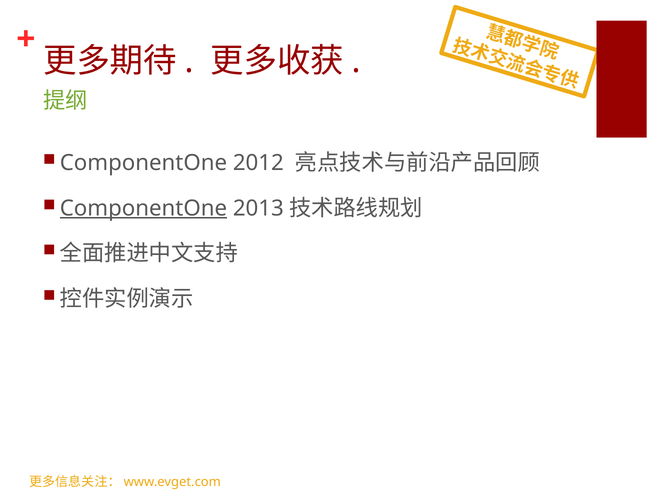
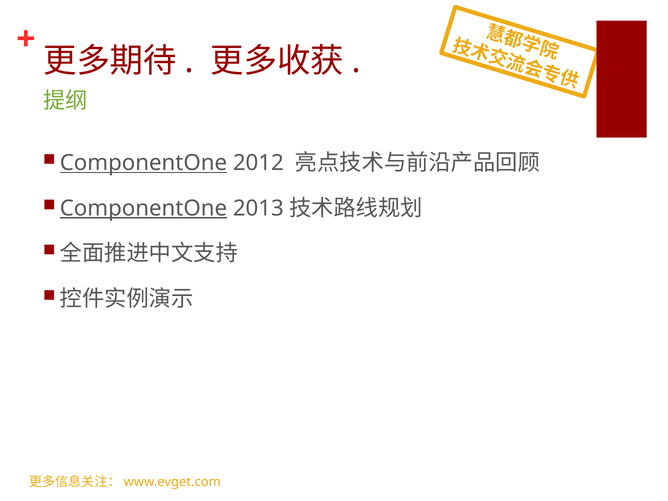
ComponentOne at (143, 163) underline: none -> present
